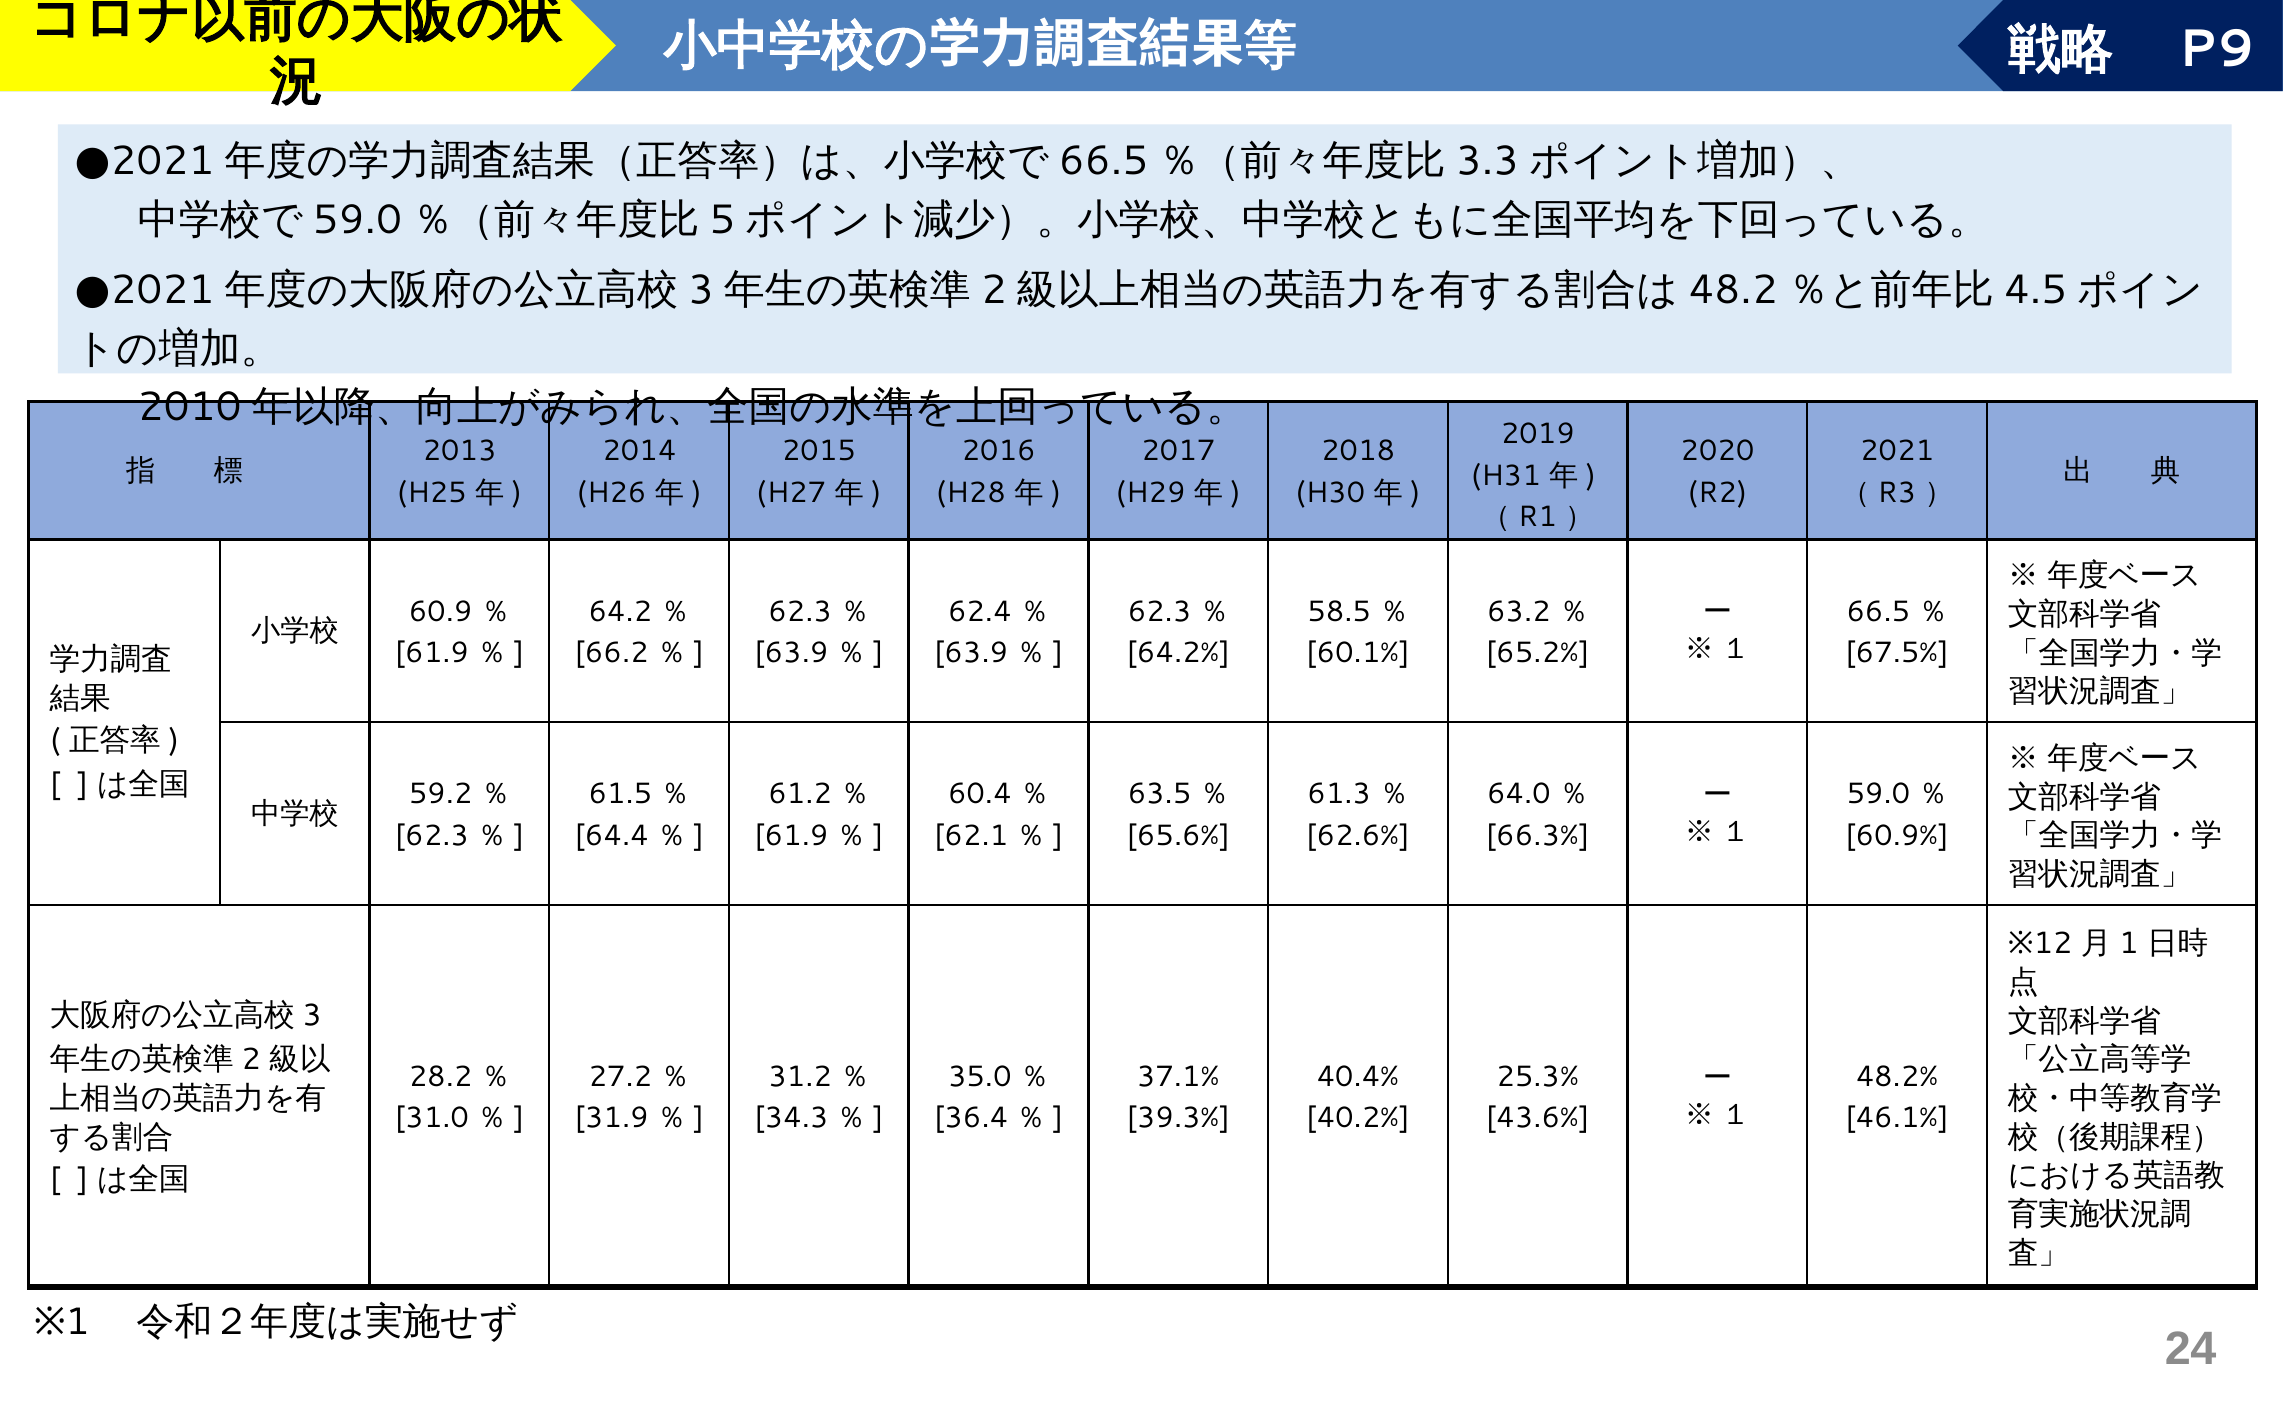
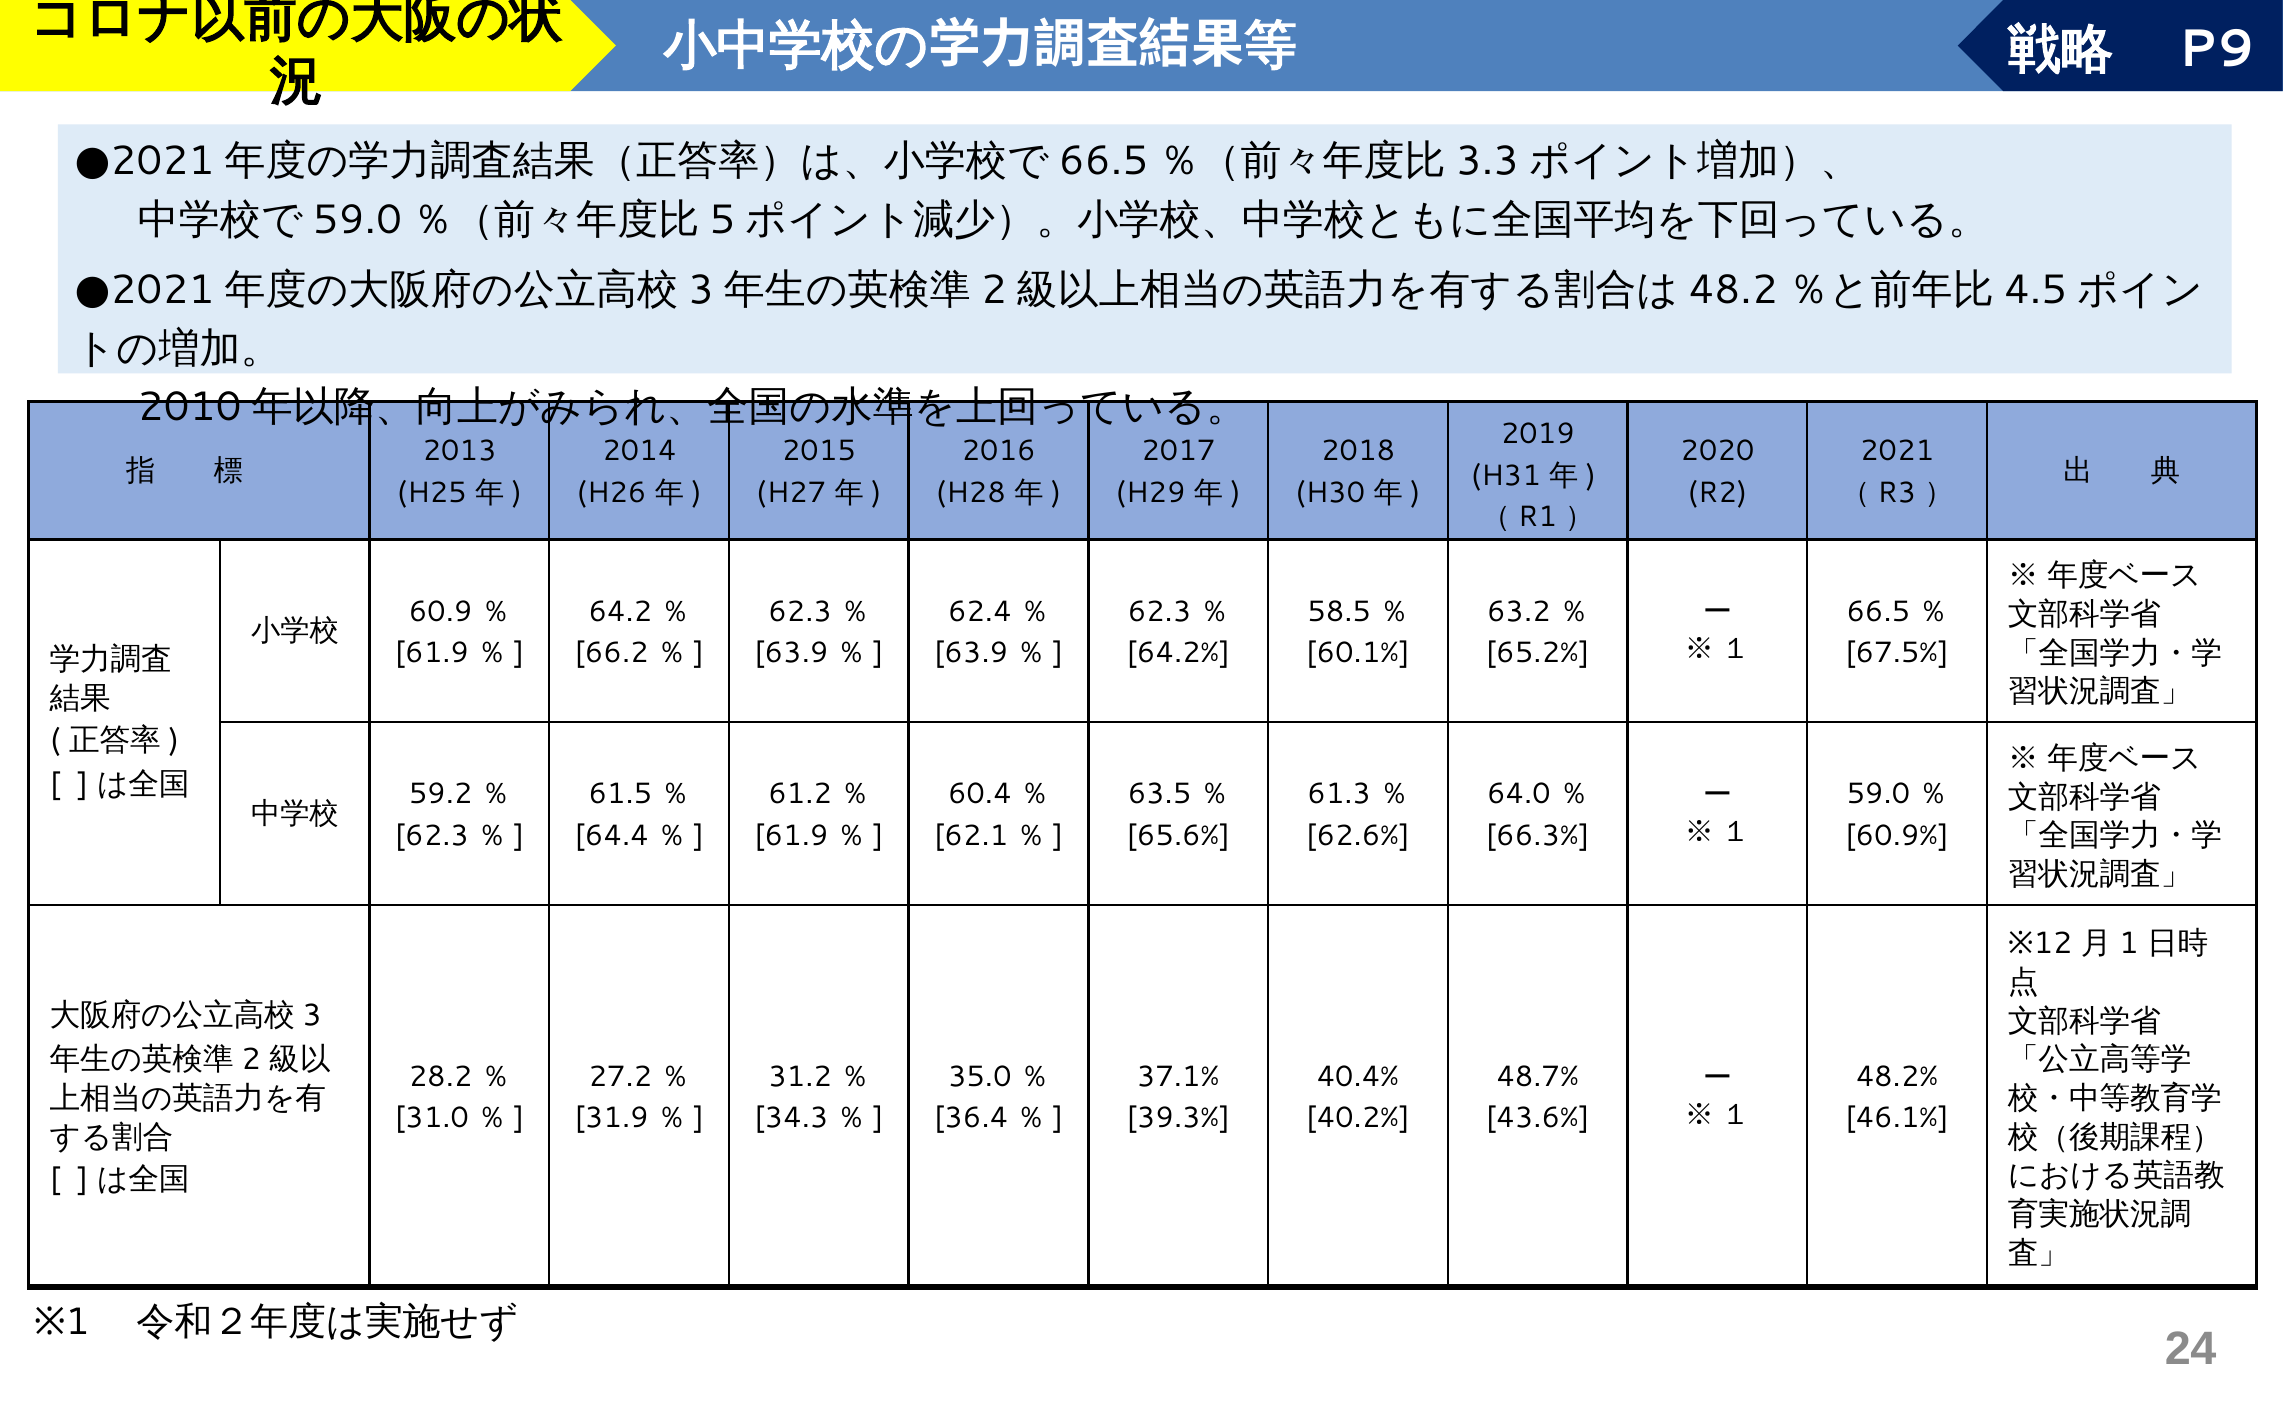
25.3%: 25.3% -> 48.7%
